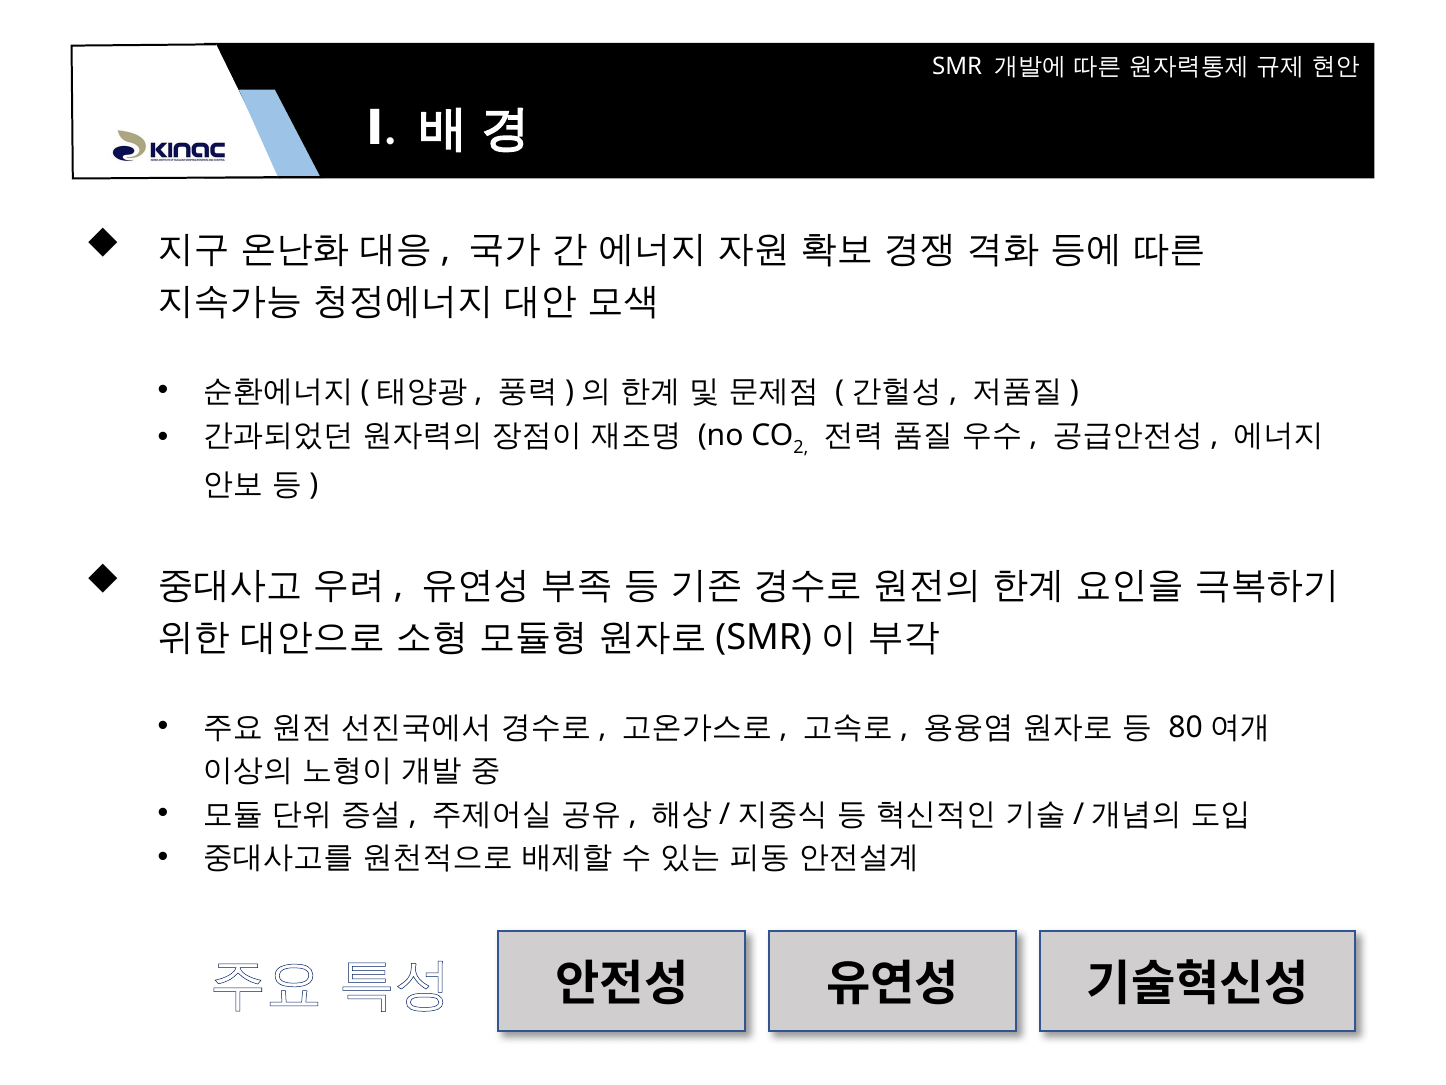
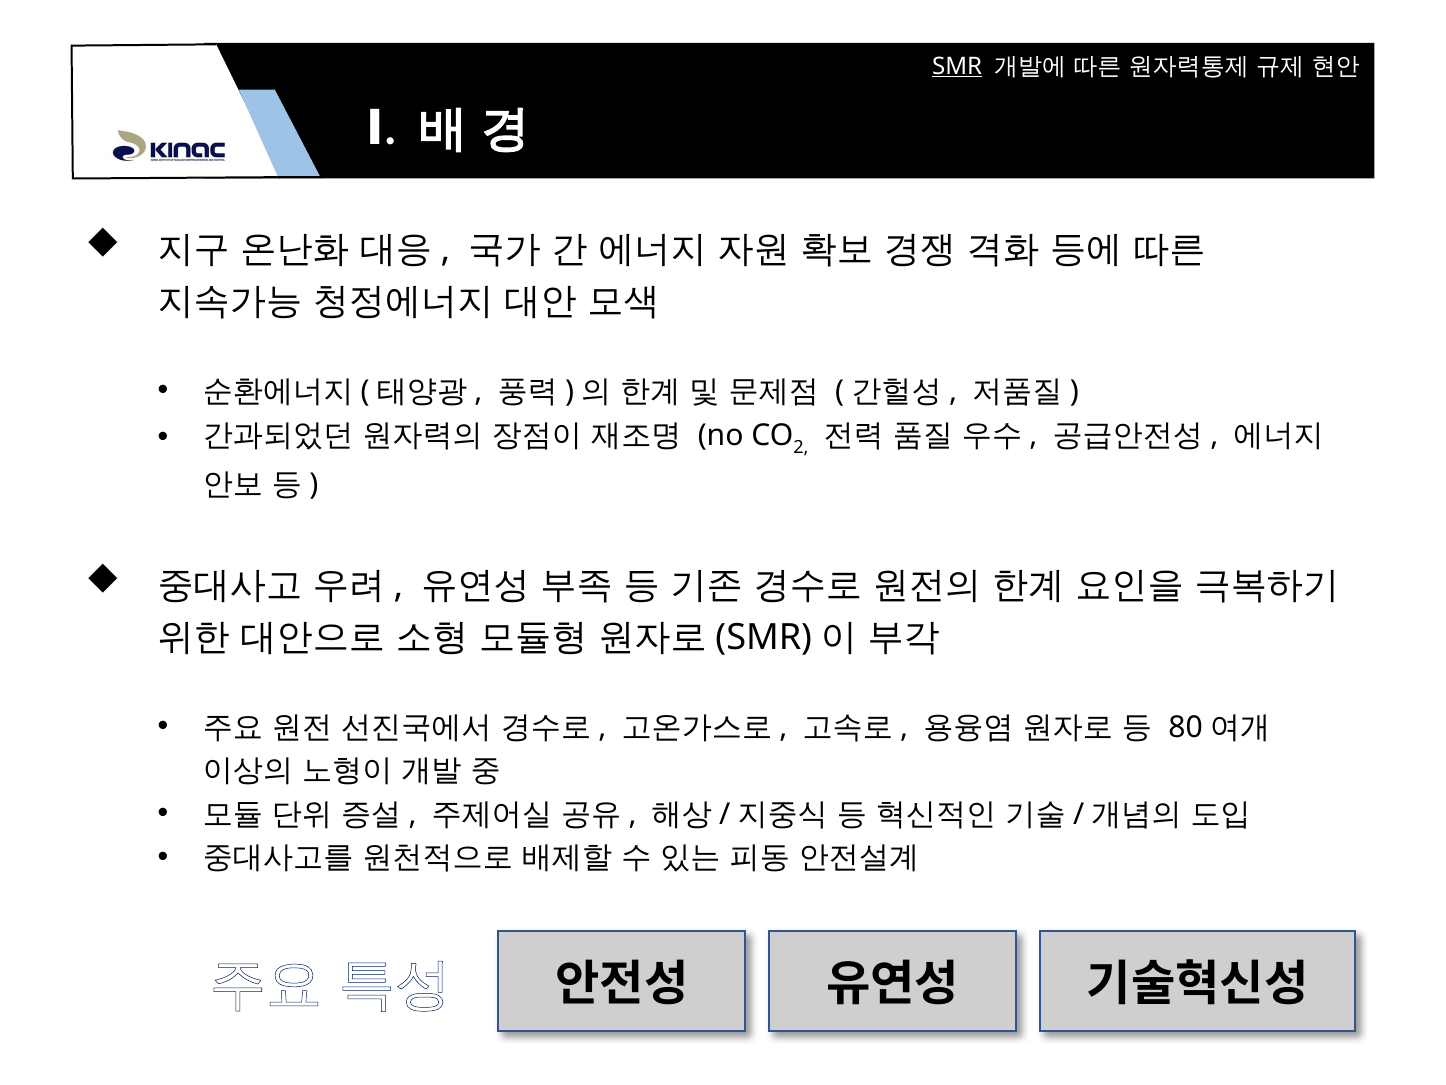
SMR at (957, 66) underline: none -> present
